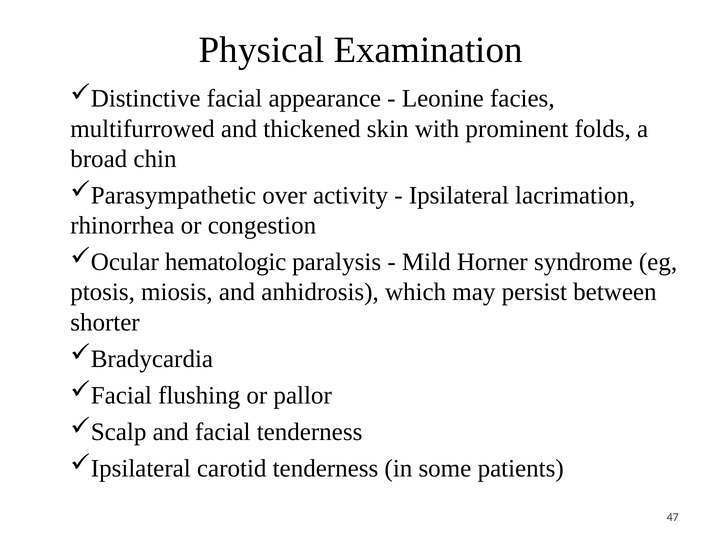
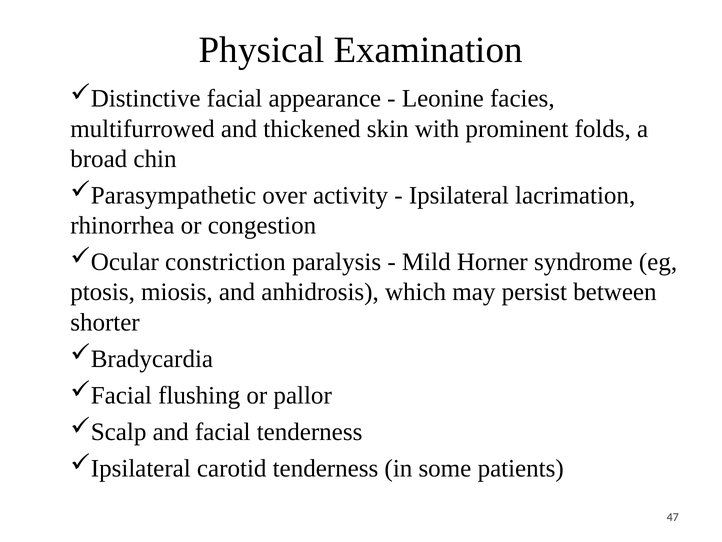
hematologic: hematologic -> constriction
